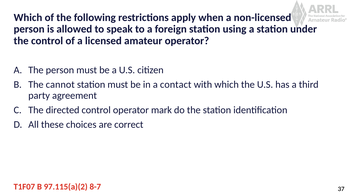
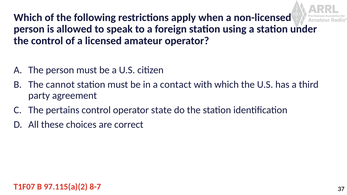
directed: directed -> pertains
mark: mark -> state
